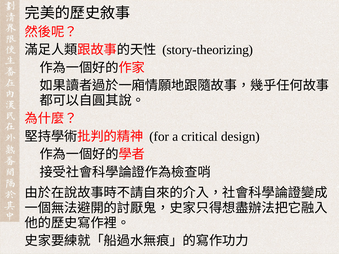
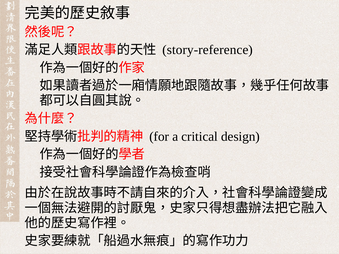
story-theorizing: story-theorizing -> story-reference
